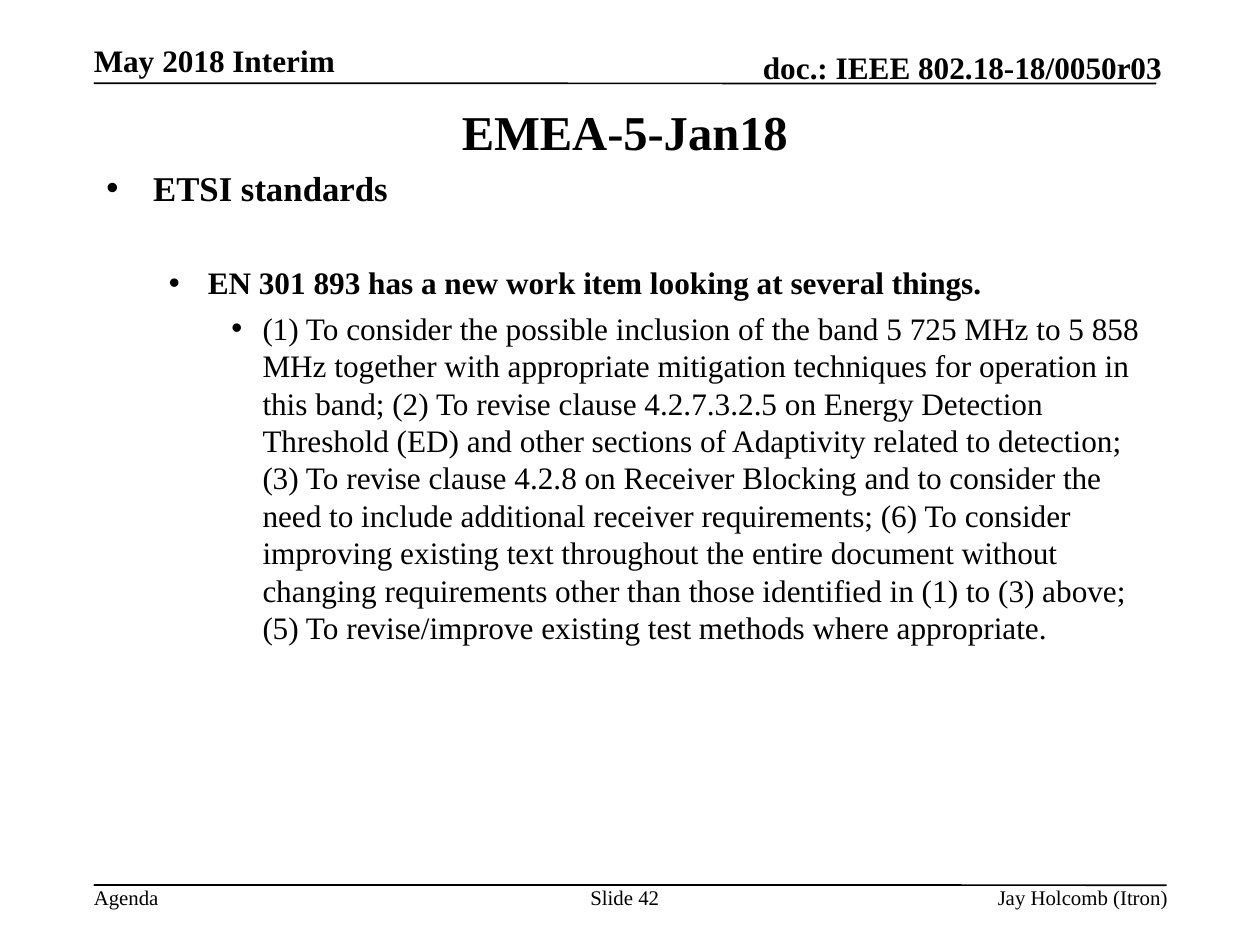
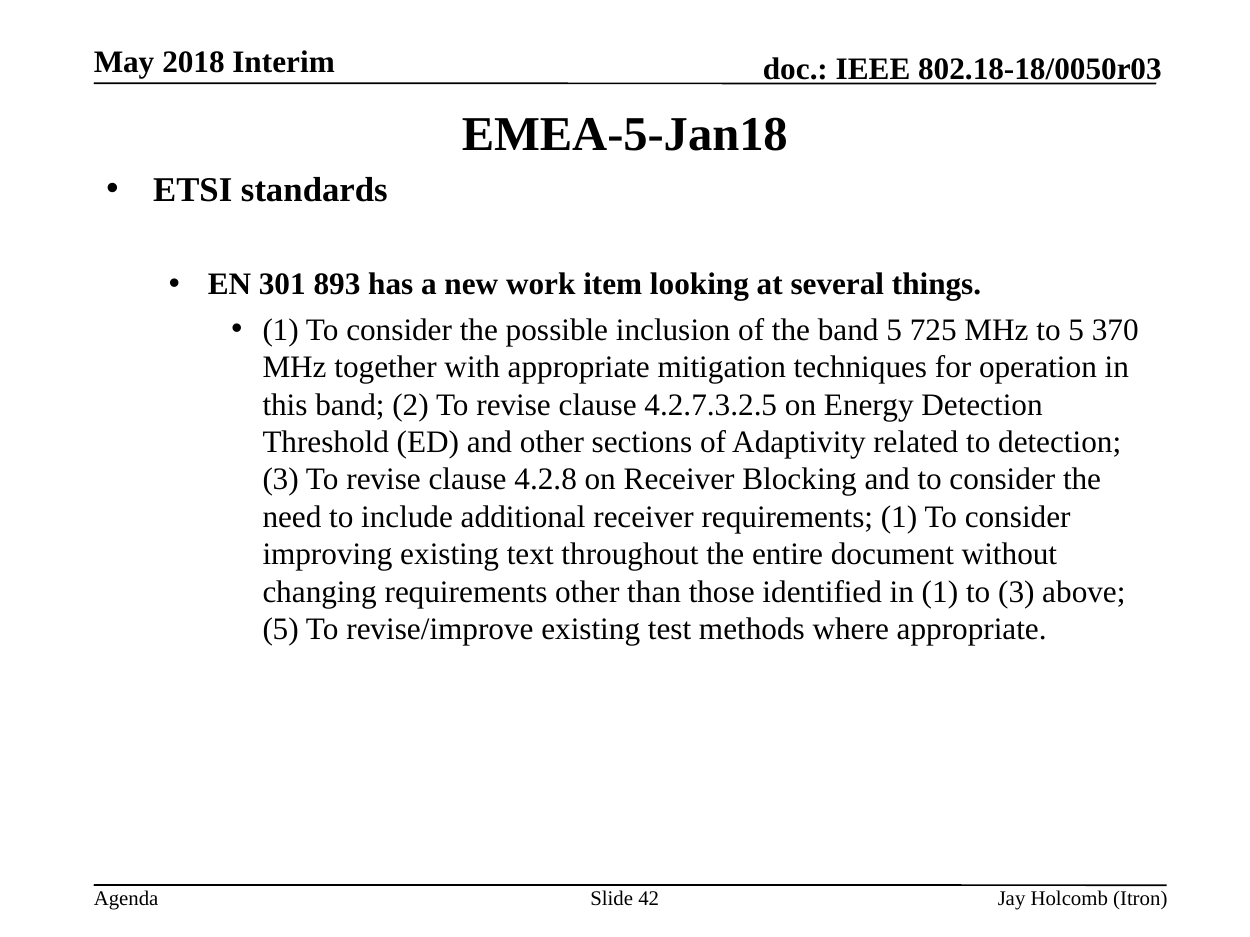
858: 858 -> 370
requirements 6: 6 -> 1
